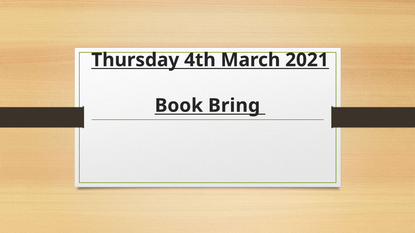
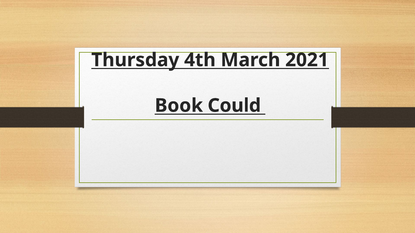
Bring: Bring -> Could
